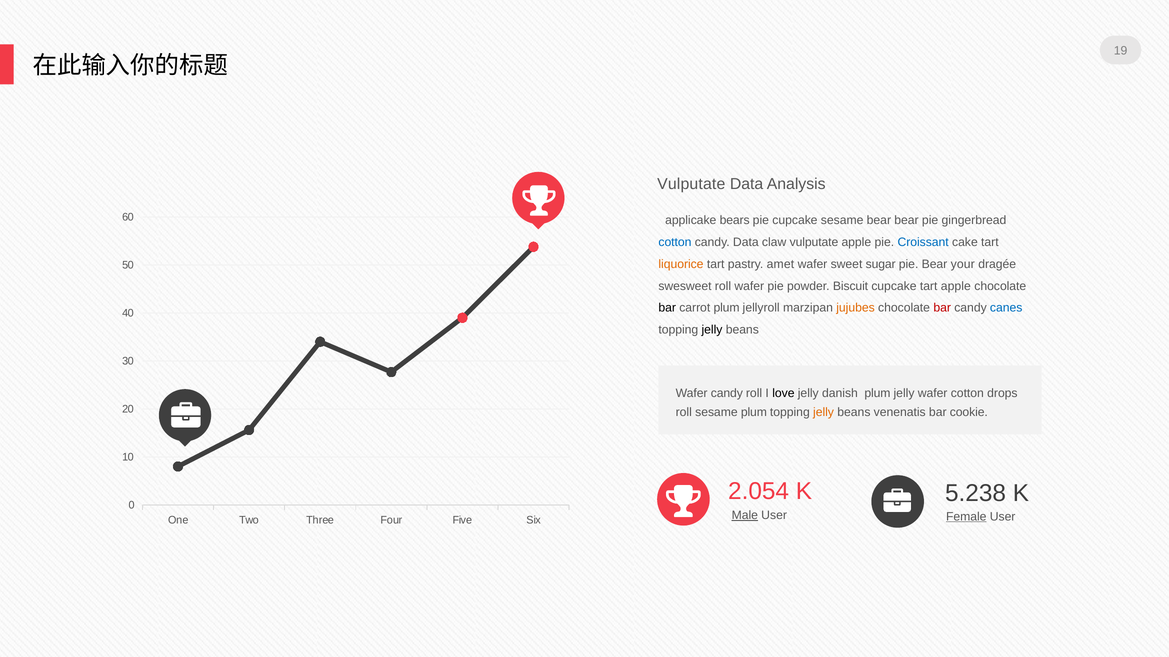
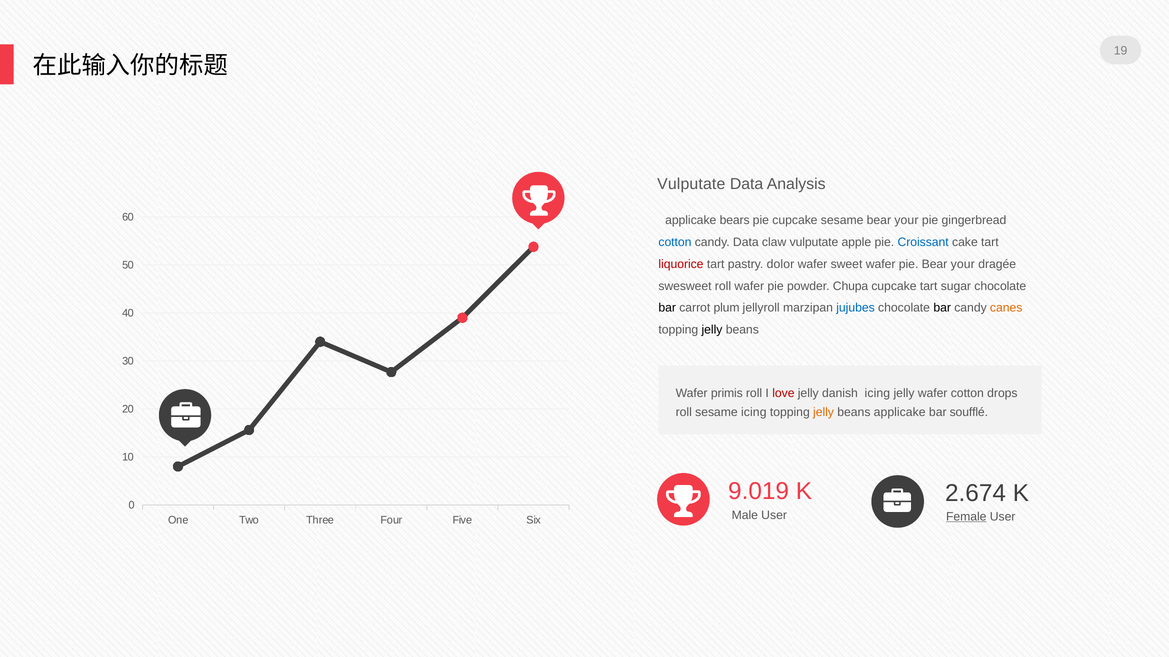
bear at (906, 220): bear -> your
liquorice colour: orange -> red
amet: amet -> dolor
sweet sugar: sugar -> wafer
Biscuit: Biscuit -> Chupa
tart apple: apple -> sugar
jujubes colour: orange -> blue
bar at (942, 308) colour: red -> black
canes colour: blue -> orange
Wafer candy: candy -> primis
love colour: black -> red
danish plum: plum -> icing
sesame plum: plum -> icing
beans venenatis: venenatis -> applicake
cookie: cookie -> soufflé
2.054: 2.054 -> 9.019
5.238: 5.238 -> 2.674
Male underline: present -> none
